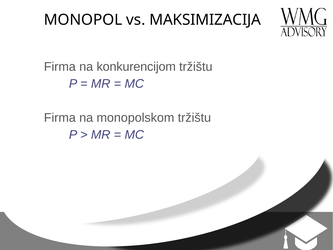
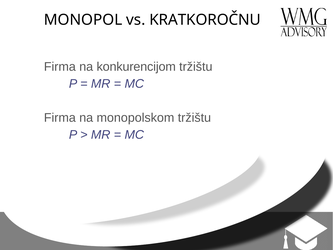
MAKSIMIZACIJA: MAKSIMIZACIJA -> KRATKOROČNU
